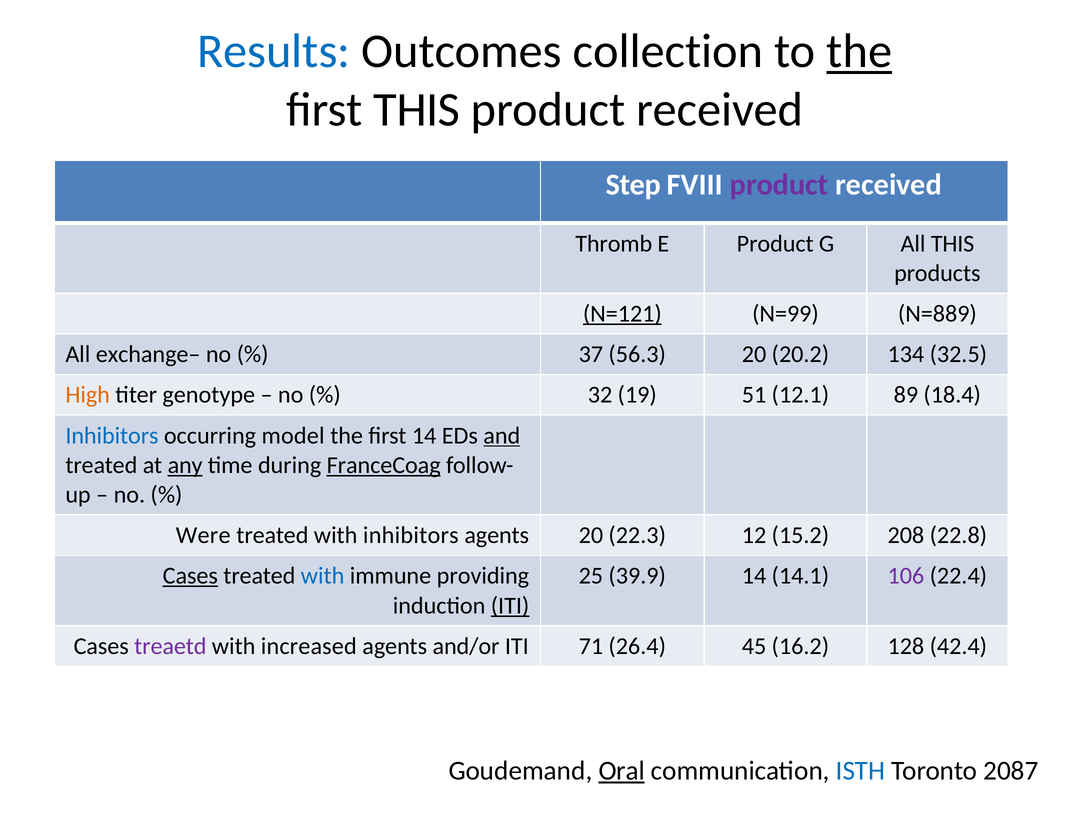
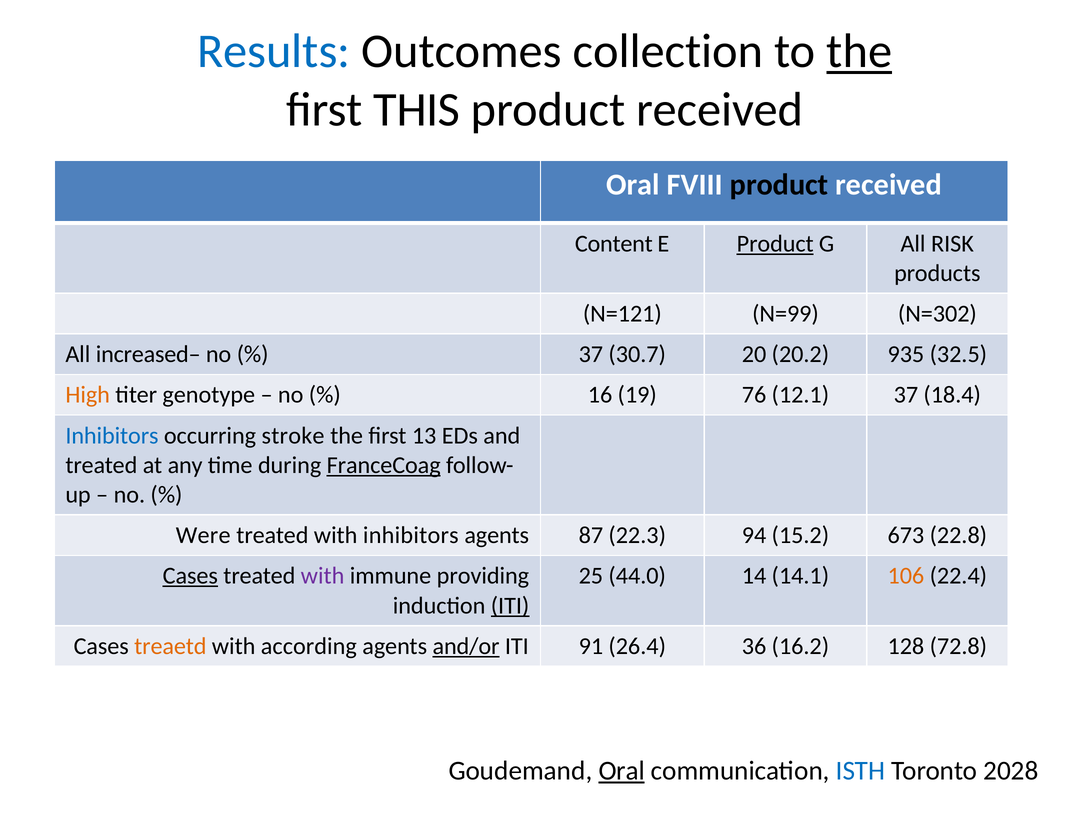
Step at (633, 185): Step -> Oral
product at (779, 185) colour: purple -> black
Thromb: Thromb -> Content
Product at (775, 243) underline: none -> present
All THIS: THIS -> RISK
N=121 underline: present -> none
N=889: N=889 -> N=302
exchange–: exchange– -> increased–
56.3: 56.3 -> 30.7
134: 134 -> 935
32: 32 -> 16
51: 51 -> 76
12.1 89: 89 -> 37
model: model -> stroke
first 14: 14 -> 13
and underline: present -> none
any underline: present -> none
agents 20: 20 -> 87
12: 12 -> 94
208: 208 -> 673
with at (323, 576) colour: blue -> purple
39.9: 39.9 -> 44.0
106 colour: purple -> orange
treaetd colour: purple -> orange
increased: increased -> according
and/or underline: none -> present
71: 71 -> 91
45: 45 -> 36
42.4: 42.4 -> 72.8
2087: 2087 -> 2028
